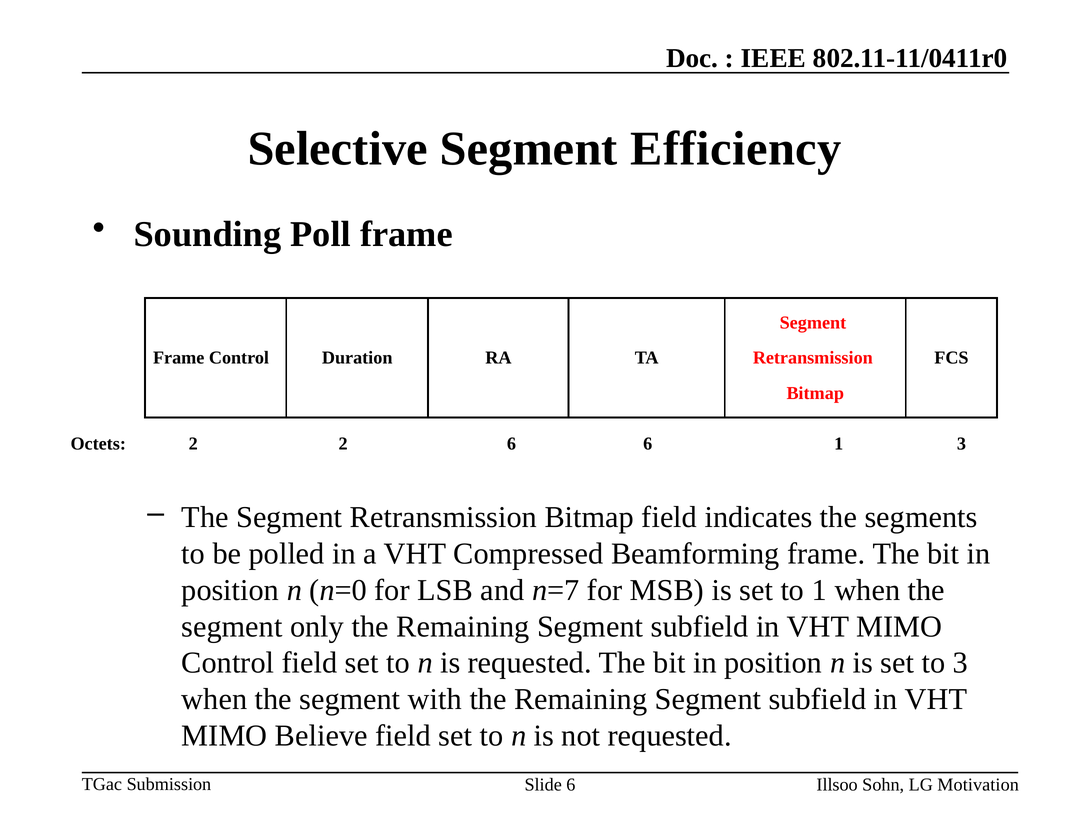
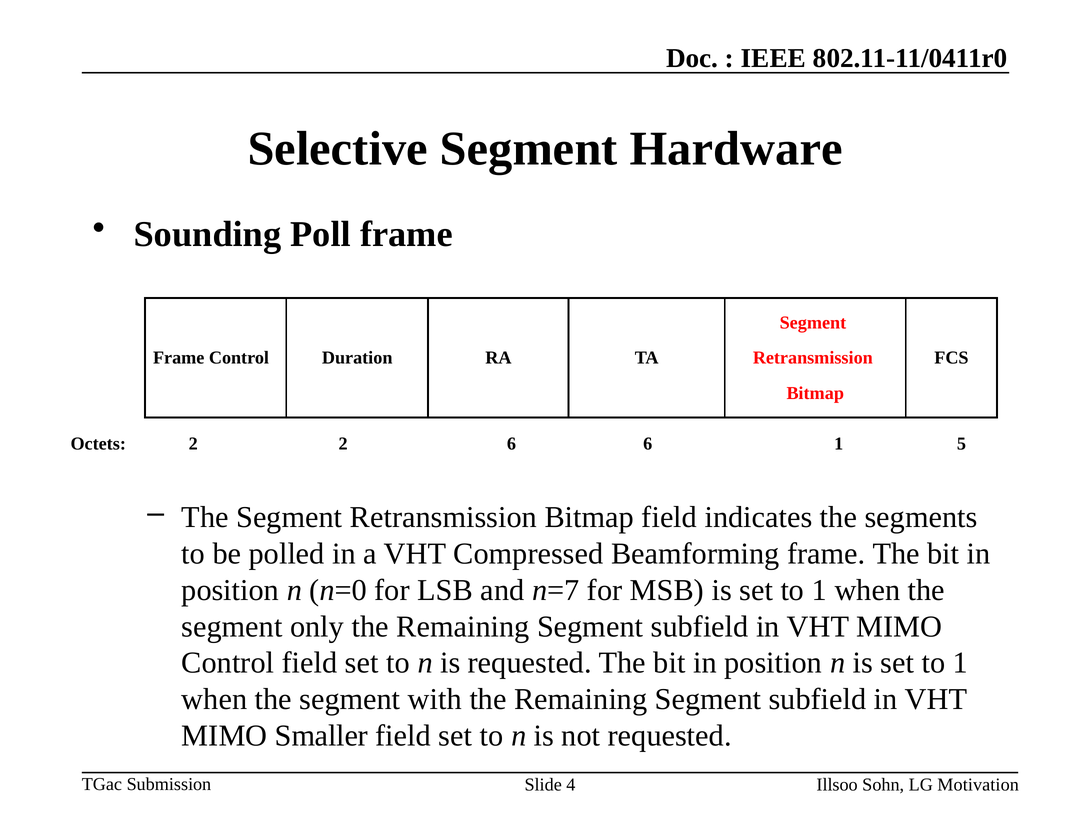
Efficiency: Efficiency -> Hardware
1 3: 3 -> 5
3 at (960, 663): 3 -> 1
Believe: Believe -> Smaller
Slide 6: 6 -> 4
